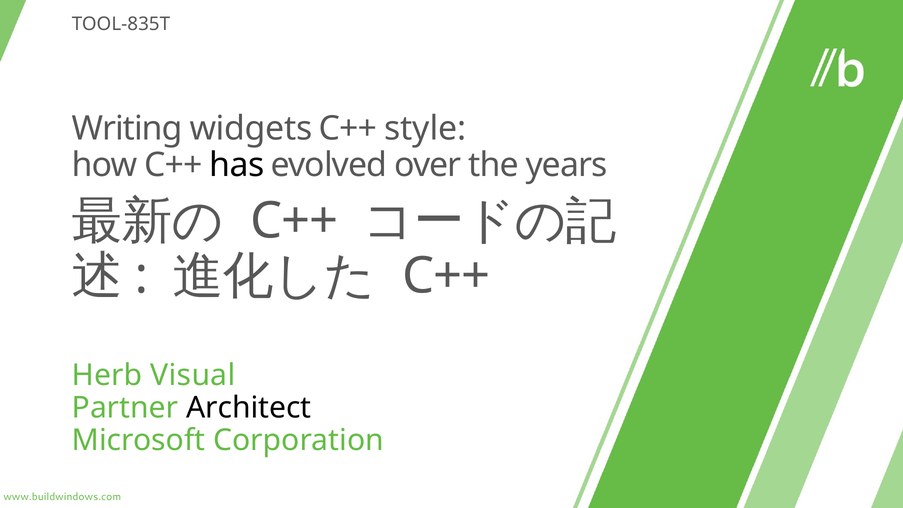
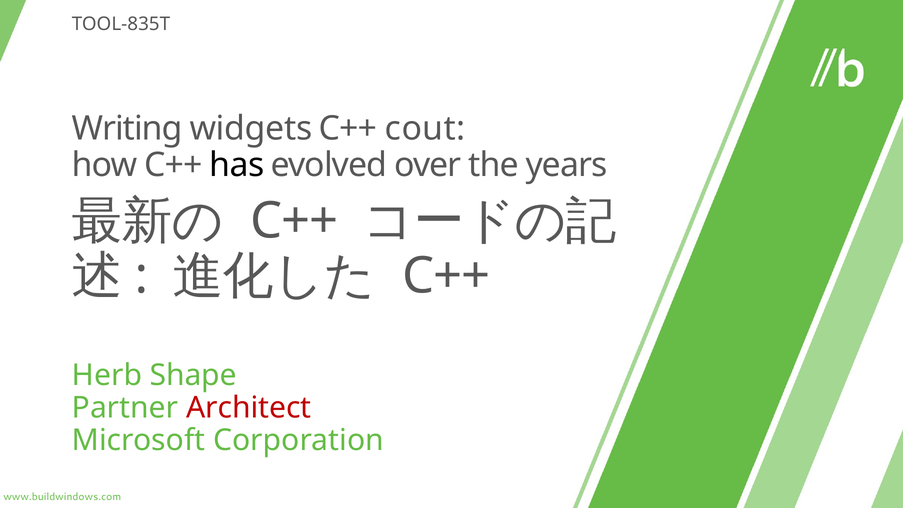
style: style -> cout
Visual: Visual -> Shape
Architect colour: black -> red
